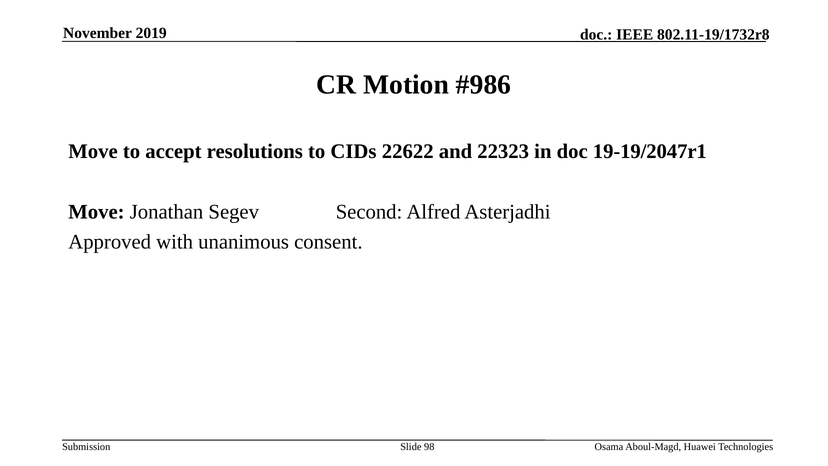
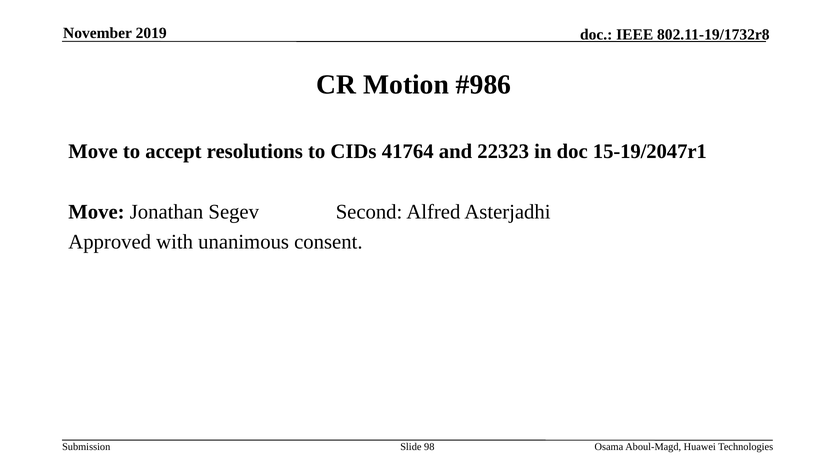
22622: 22622 -> 41764
19-19/2047r1: 19-19/2047r1 -> 15-19/2047r1
